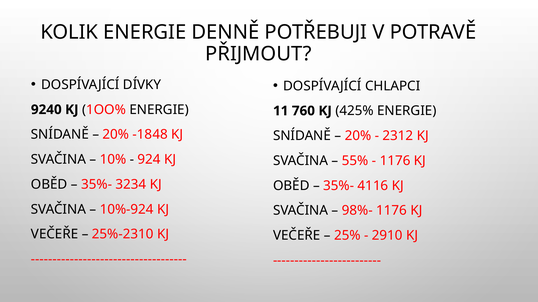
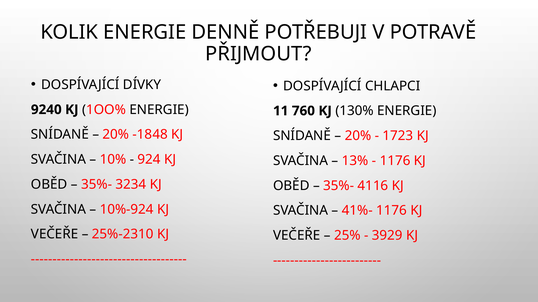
425%: 425% -> 130%
2312: 2312 -> 1723
55%: 55% -> 13%
98%-: 98%- -> 41%-
2910: 2910 -> 3929
